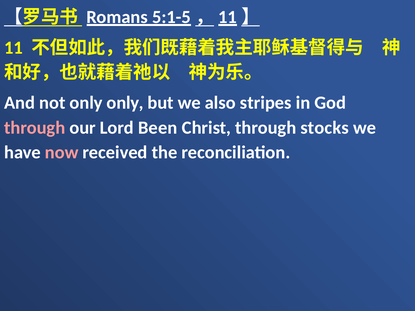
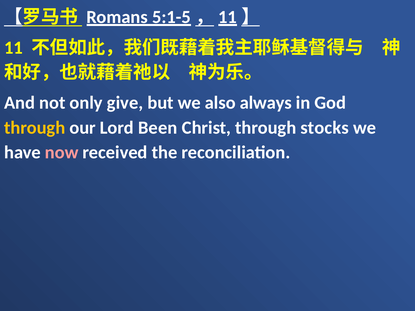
only only: only -> give
stripes: stripes -> always
through at (35, 128) colour: pink -> yellow
